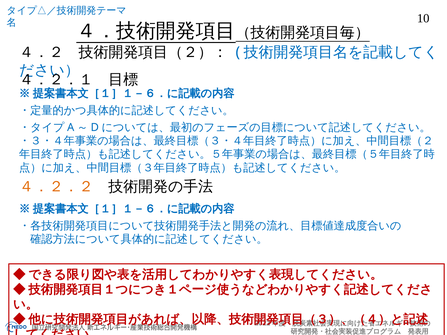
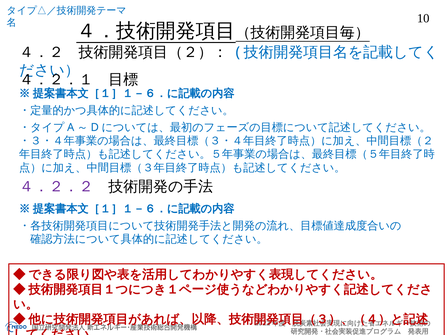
４．２．２ colour: orange -> purple
